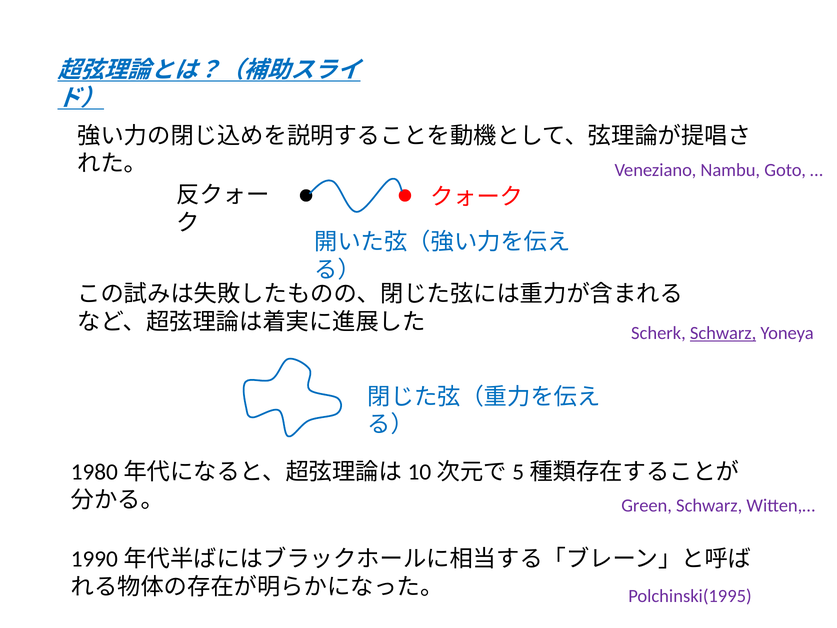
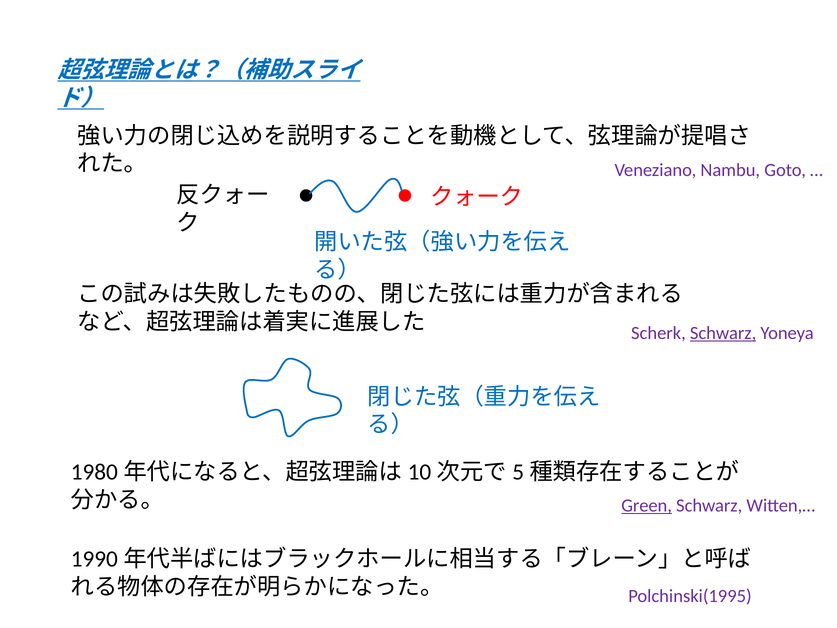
Green underline: none -> present
